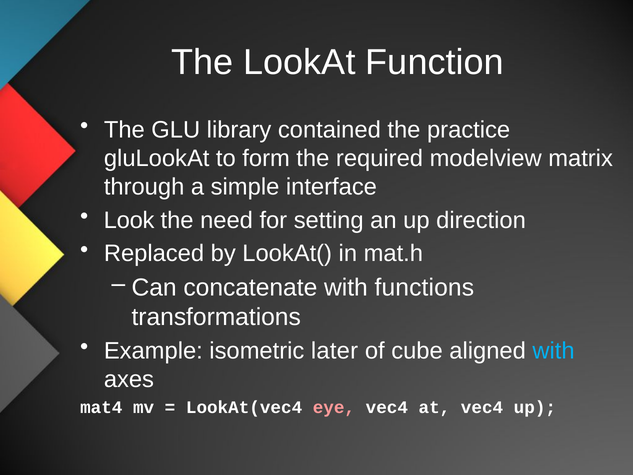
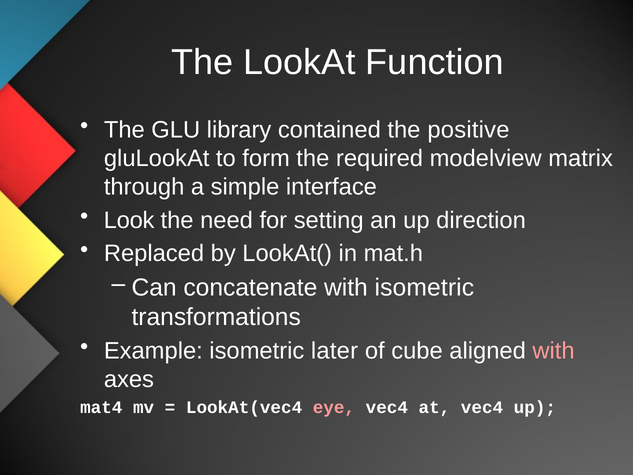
practice: practice -> positive
with functions: functions -> isometric
with at (554, 351) colour: light blue -> pink
